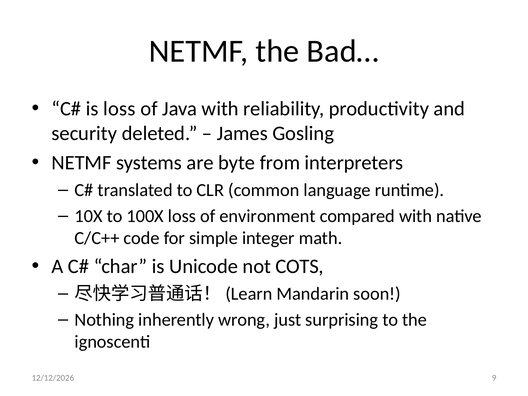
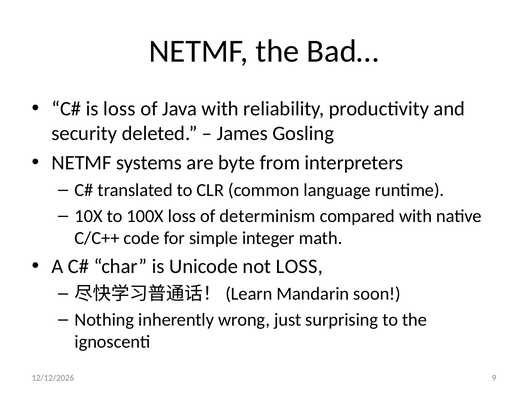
environment: environment -> determinism
not COTS: COTS -> LOSS
